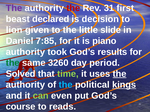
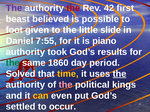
31: 31 -> 42
declared: declared -> believed
decision: decision -> possible
lion: lion -> foot
7:85: 7:85 -> 7:55
3260: 3260 -> 1860
time colour: light green -> yellow
the at (66, 85) colour: light blue -> pink
kings underline: present -> none
can colour: light green -> yellow
course: course -> settled
reads: reads -> occur
